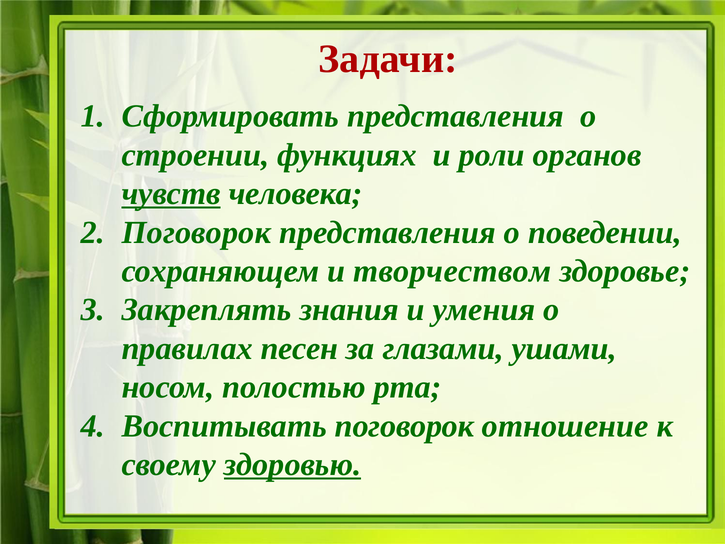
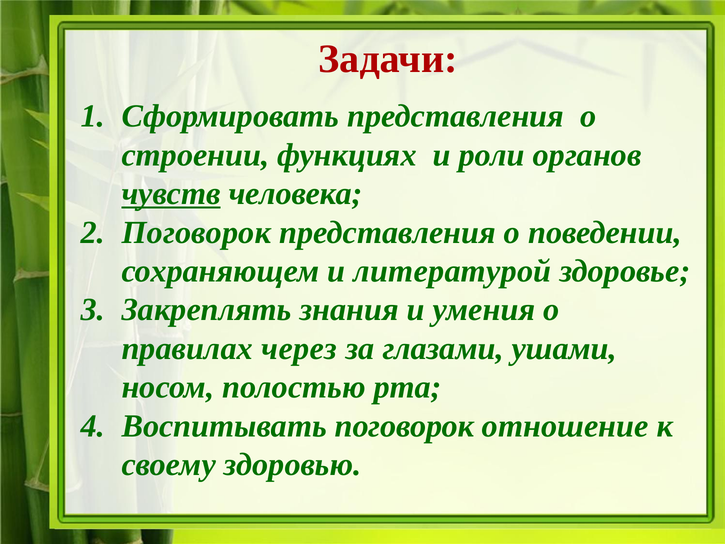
творчеством: творчеством -> литературой
песен: песен -> через
здоровью underline: present -> none
